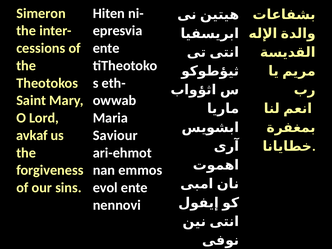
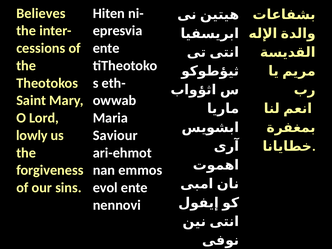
Simeron: Simeron -> Believes
avkaf: avkaf -> lowly
